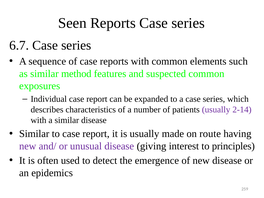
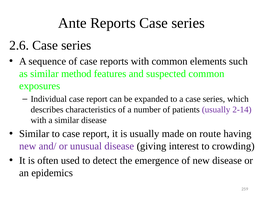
Seen: Seen -> Ante
6.7: 6.7 -> 2.6
principles: principles -> crowding
